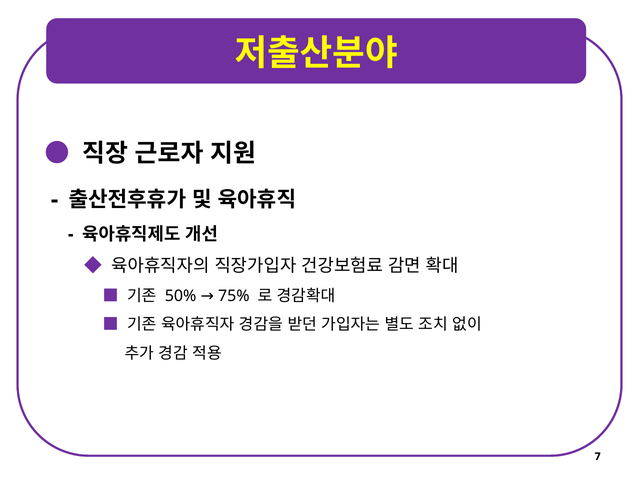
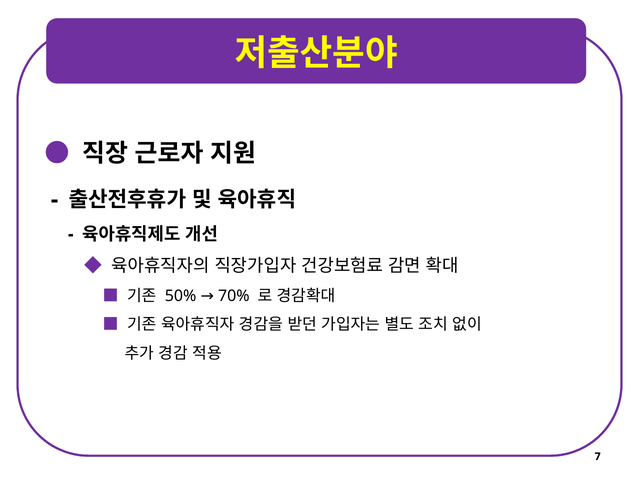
75%: 75% -> 70%
